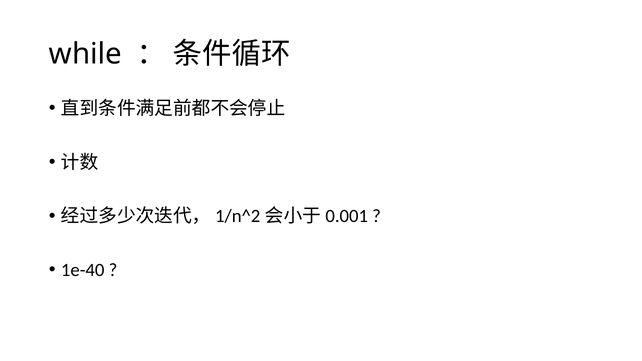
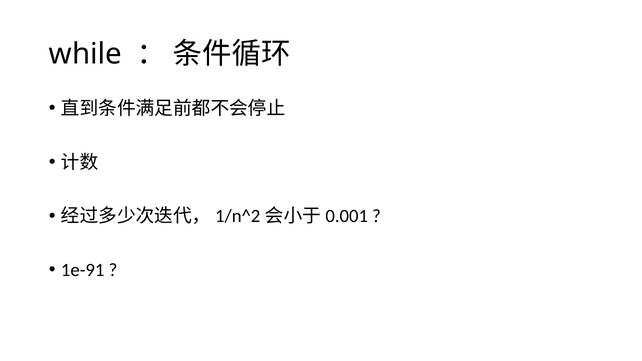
1e-40: 1e-40 -> 1e-91
